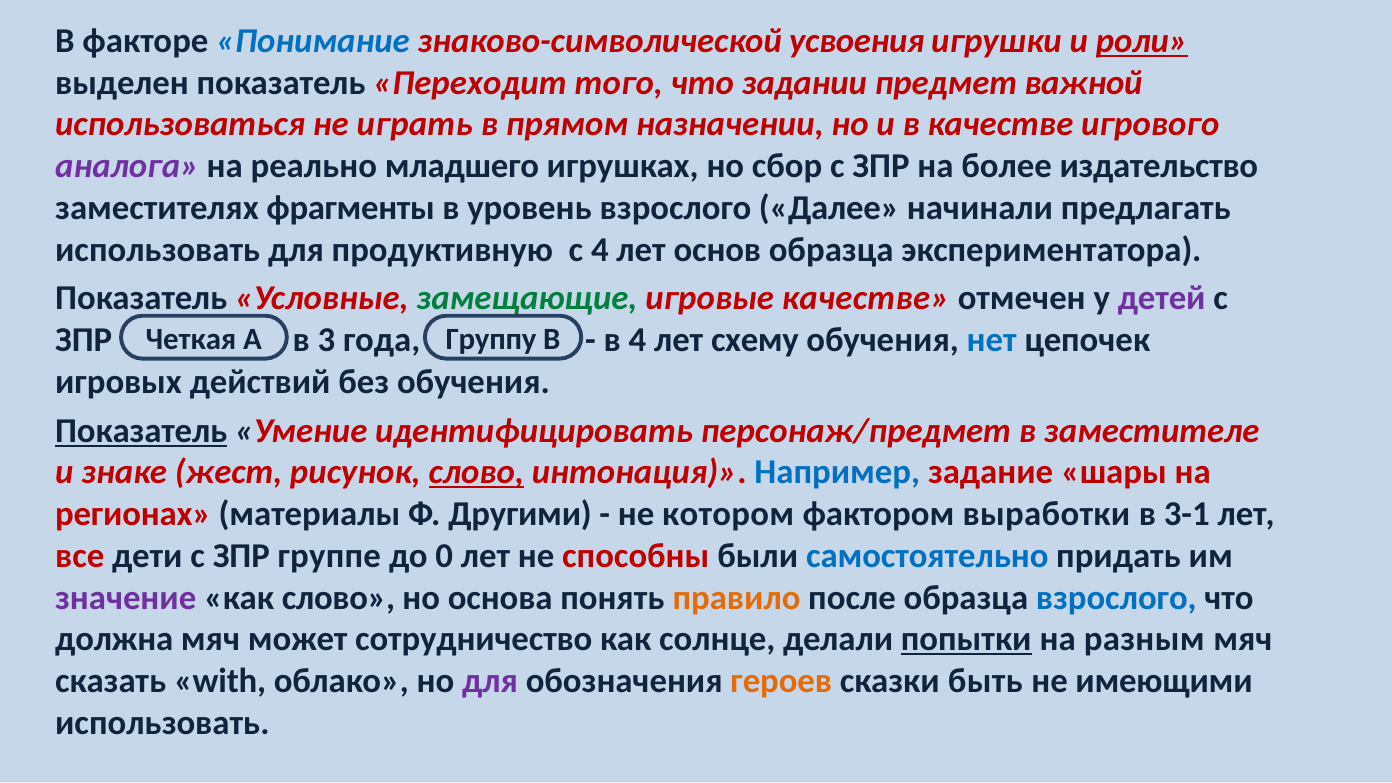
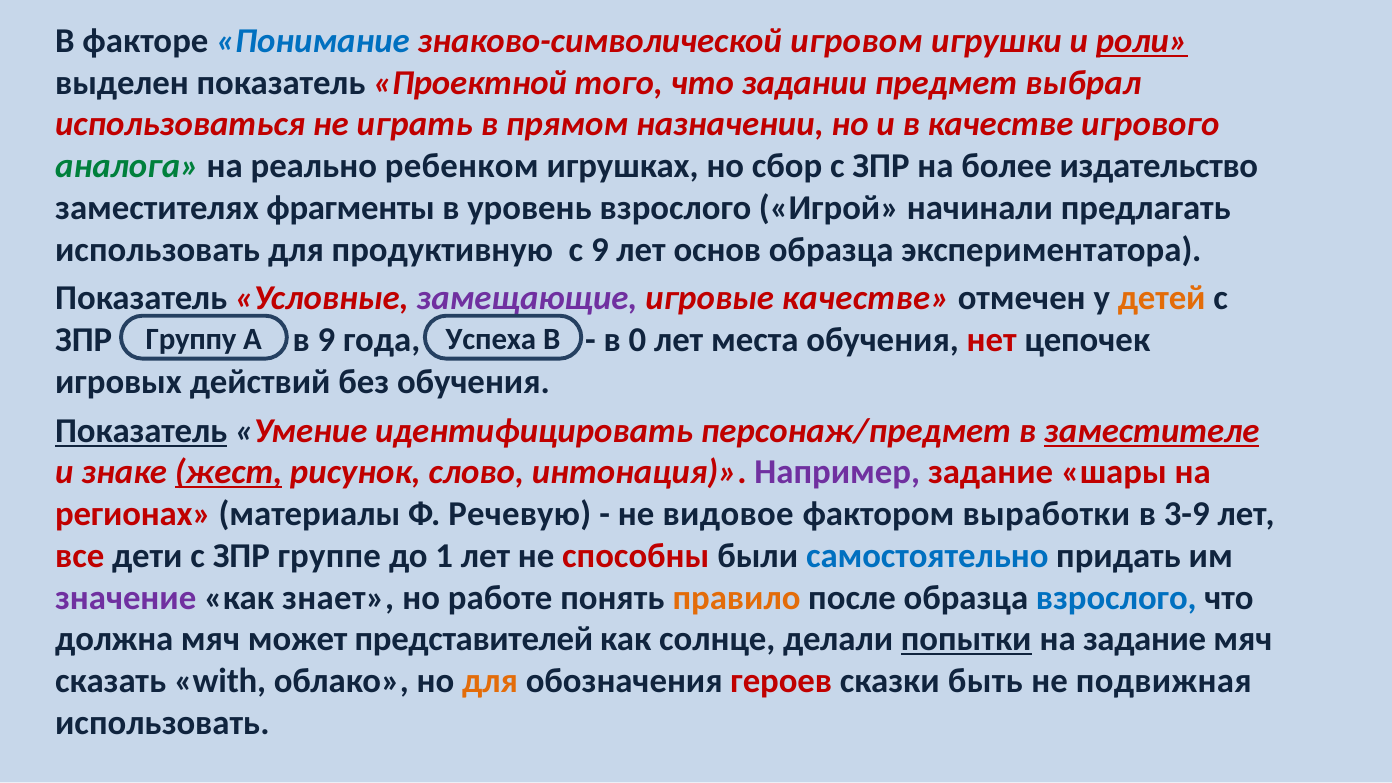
усвоения: усвоения -> игровом
Переходит: Переходит -> Проектной
важной: важной -> выбрал
аналога colour: purple -> green
младшего: младшего -> ребенком
Далее: Далее -> Игрой
с 4: 4 -> 9
замещающие colour: green -> purple
детей colour: purple -> orange
в 3: 3 -> 9
в 4: 4 -> 0
схему: схему -> места
нет colour: blue -> red
Четкая: Четкая -> Группу
Группу: Группу -> Успеха
заместителе underline: none -> present
жест underline: none -> present
слово at (476, 472) underline: present -> none
Например colour: blue -> purple
Другими: Другими -> Речевую
котором: котором -> видовое
3-1: 3-1 -> 3-9
0: 0 -> 1
как слово: слово -> знает
основа: основа -> работе
сотрудничество: сотрудничество -> представителей
на разным: разным -> задание
для at (490, 681) colour: purple -> orange
героев colour: orange -> red
имеющими: имеющими -> подвижная
